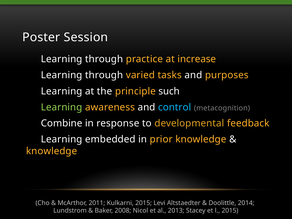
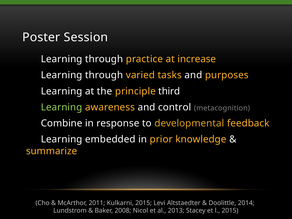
such: such -> third
control colour: light blue -> white
knowledge at (52, 151): knowledge -> summarize
